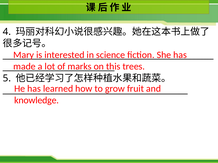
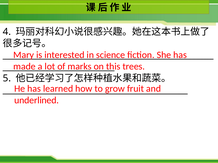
knowledge: knowledge -> underlined
